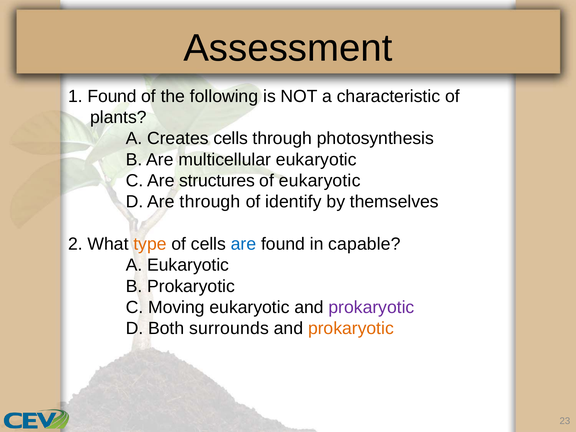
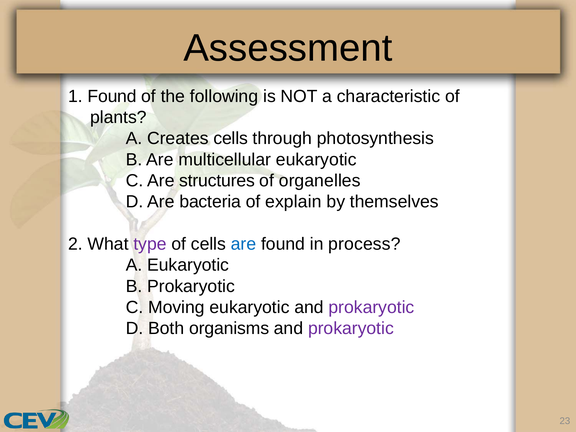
of eukaryotic: eukaryotic -> organelles
Are through: through -> bacteria
identify: identify -> explain
type colour: orange -> purple
capable: capable -> process
surrounds: surrounds -> organisms
prokaryotic at (351, 328) colour: orange -> purple
